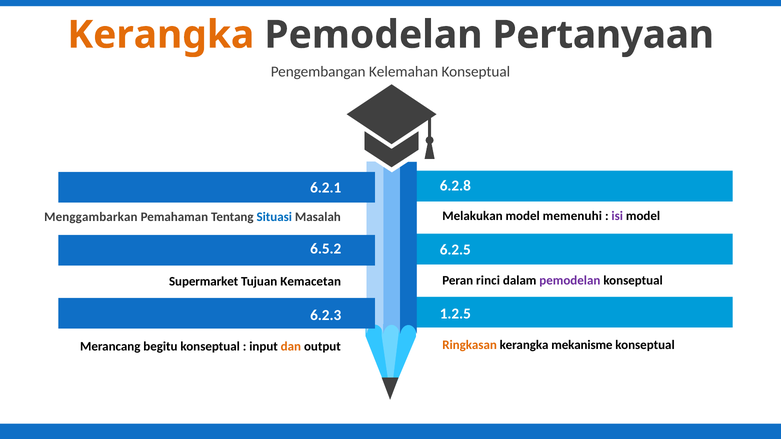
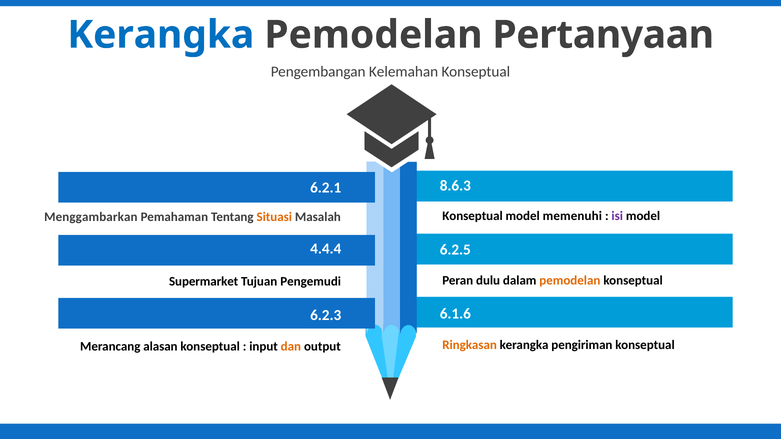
Kerangka at (161, 35) colour: orange -> blue
6.2.8: 6.2.8 -> 8.6.3
Melakukan at (472, 216): Melakukan -> Konseptual
Situasi colour: blue -> orange
6.5.2: 6.5.2 -> 4.4.4
rinci: rinci -> dulu
pemodelan at (570, 281) colour: purple -> orange
Kemacetan: Kemacetan -> Pengemudi
1.2.5: 1.2.5 -> 6.1.6
mekanisme: mekanisme -> pengiriman
begitu: begitu -> alasan
